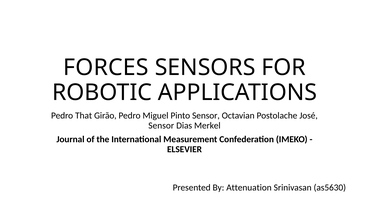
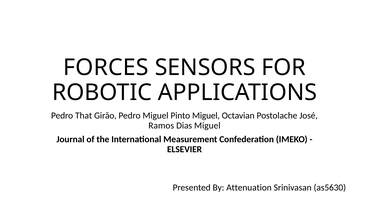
Pinto Sensor: Sensor -> Miguel
Sensor at (161, 125): Sensor -> Ramos
Dias Merkel: Merkel -> Miguel
